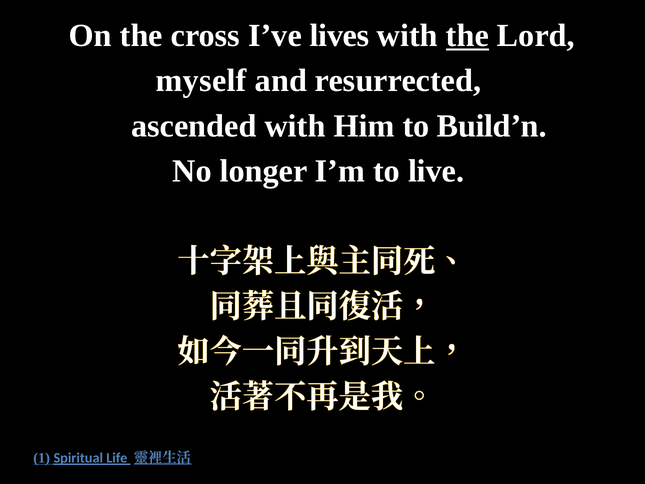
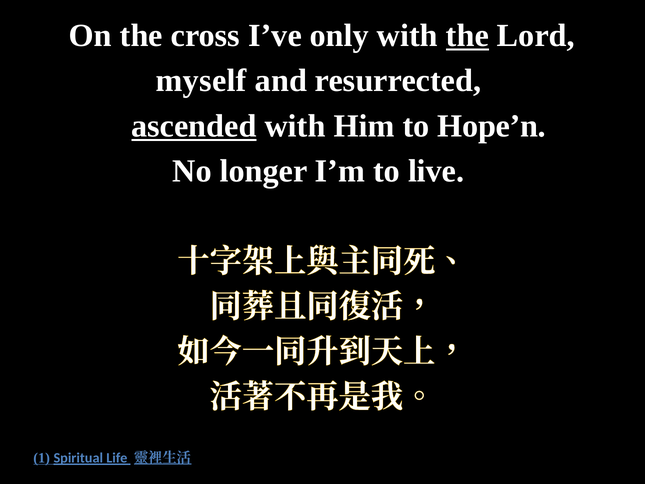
lives: lives -> only
ascended underline: none -> present
Build’n: Build’n -> Hope’n
